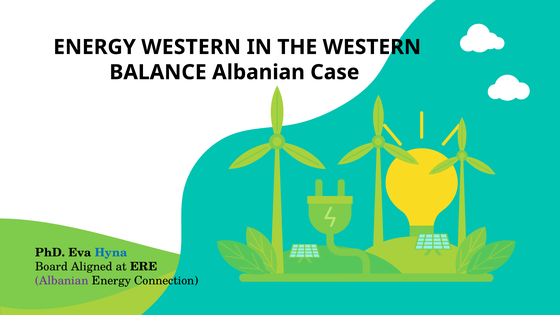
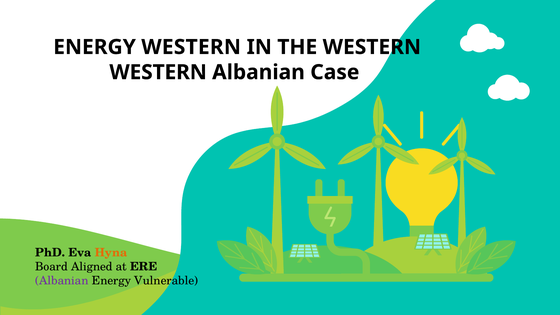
BALANCE at (158, 72): BALANCE -> WESTERN
Hyna colour: blue -> orange
Connection: Connection -> Vulnerable
